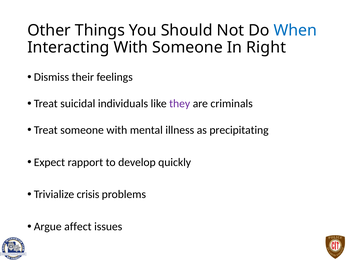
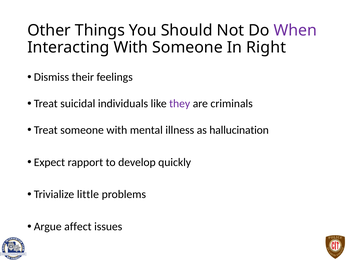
When colour: blue -> purple
precipitating: precipitating -> hallucination
crisis: crisis -> little
